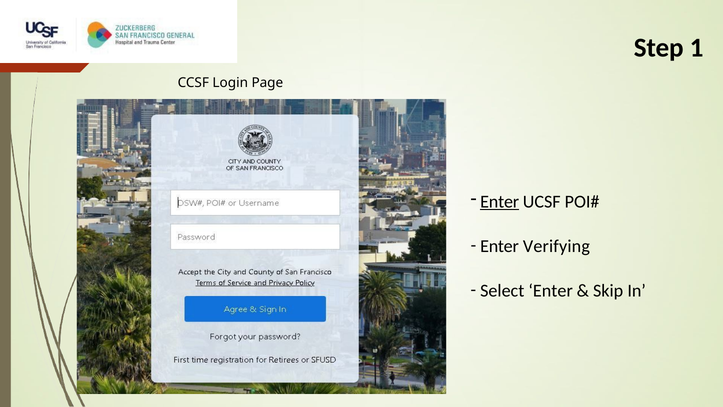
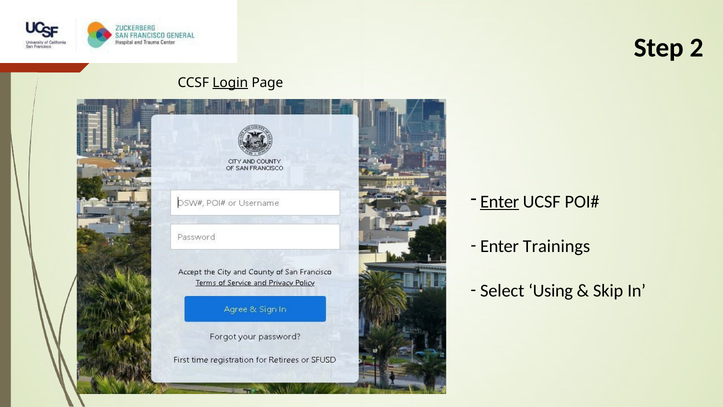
1: 1 -> 2
Login underline: none -> present
Verifying: Verifying -> Trainings
Select Enter: Enter -> Using
